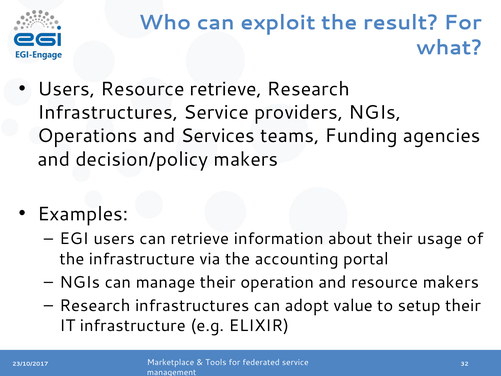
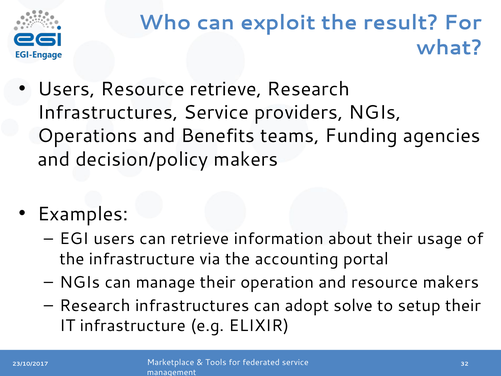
Services: Services -> Benefits
value: value -> solve
